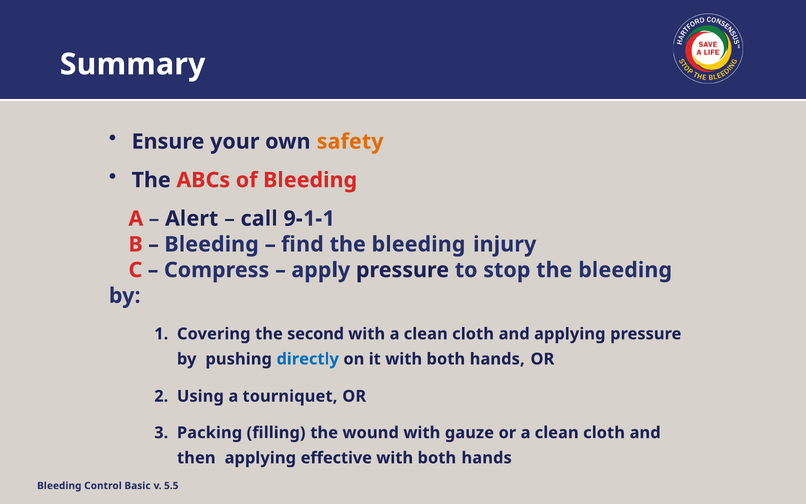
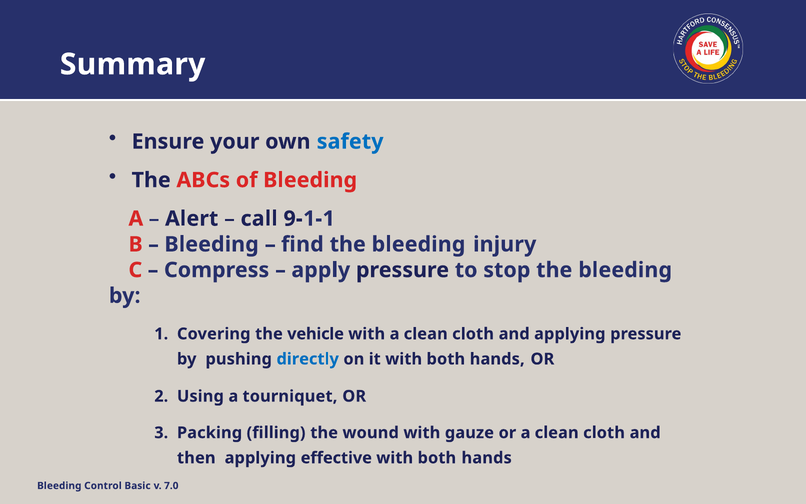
safety colour: orange -> blue
second: second -> vehicle
5.5: 5.5 -> 7.0
